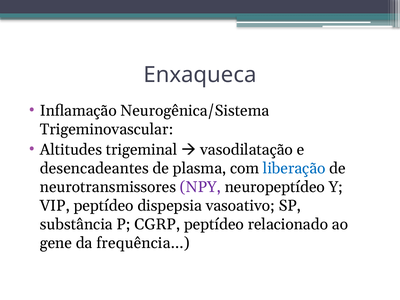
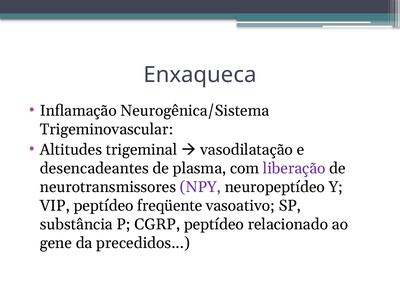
liberação colour: blue -> purple
dispepsia: dispepsia -> freqüente
frequência: frequência -> precedidos
